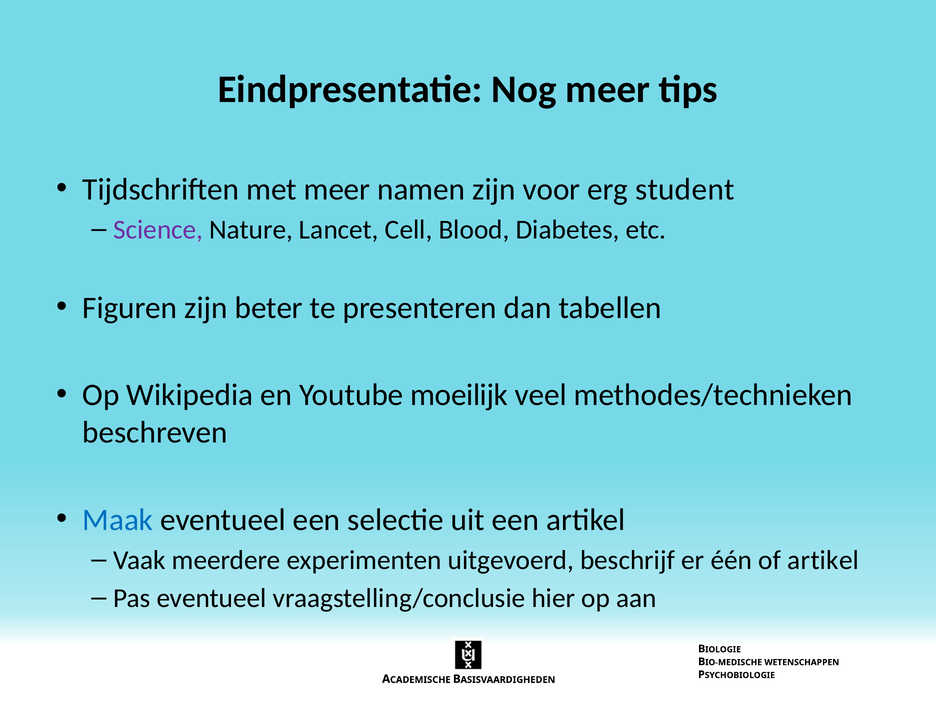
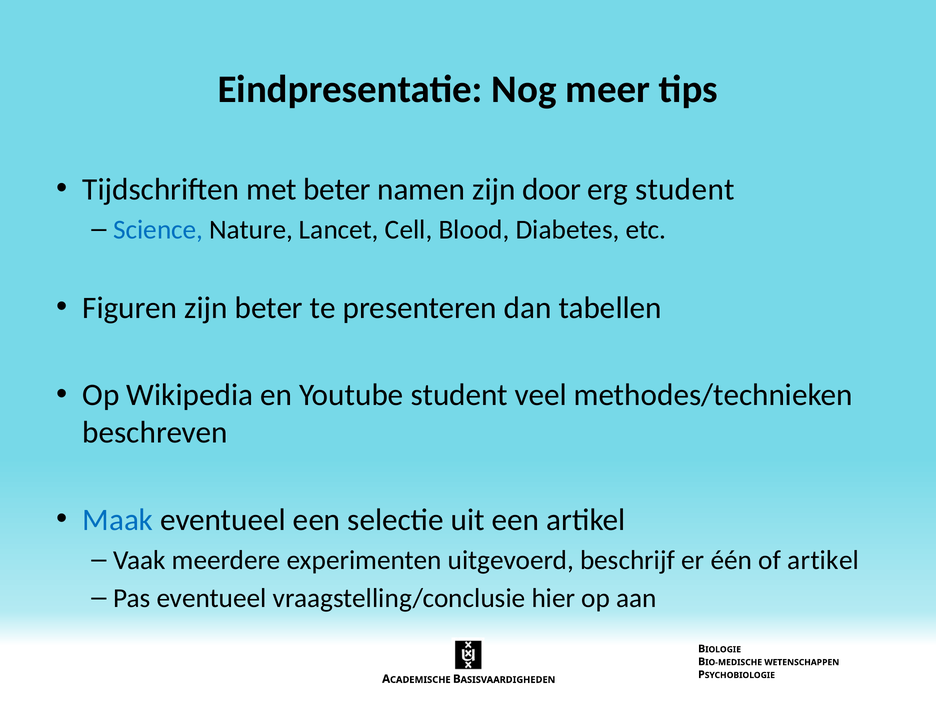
met meer: meer -> beter
voor: voor -> door
Science colour: purple -> blue
Youtube moeilijk: moeilijk -> student
